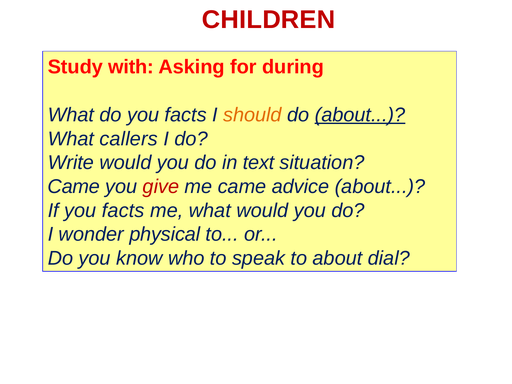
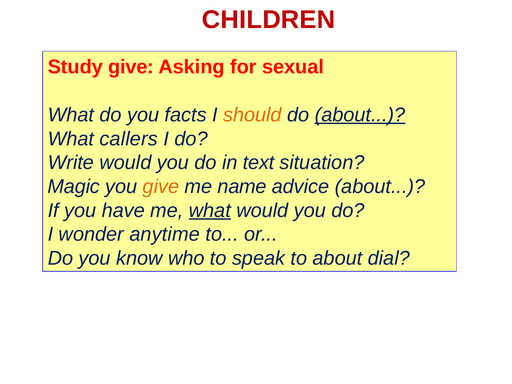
Study with: with -> give
during: during -> sexual
Came at (74, 187): Came -> Magic
give at (161, 187) colour: red -> orange
me came: came -> name
If you facts: facts -> have
what at (210, 210) underline: none -> present
physical: physical -> anytime
